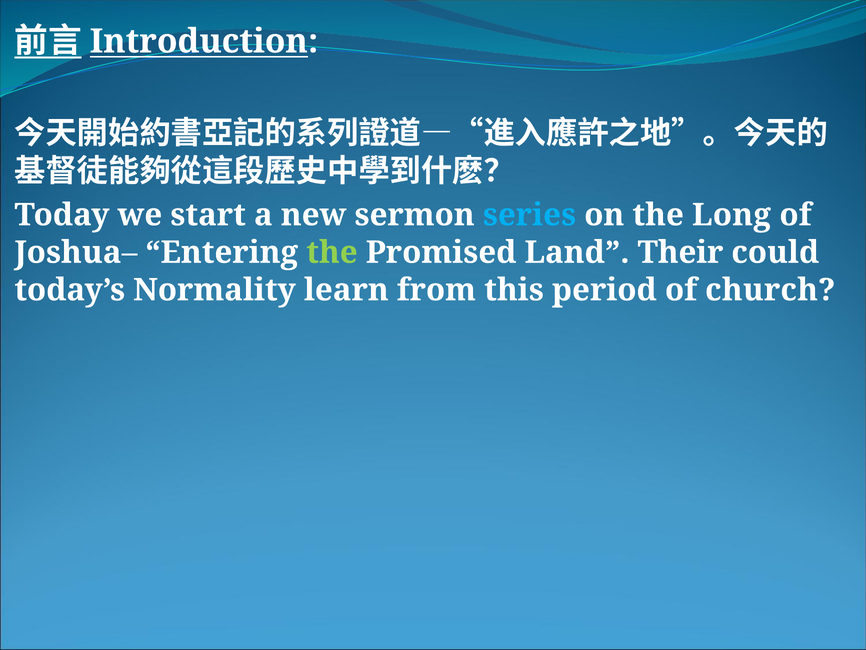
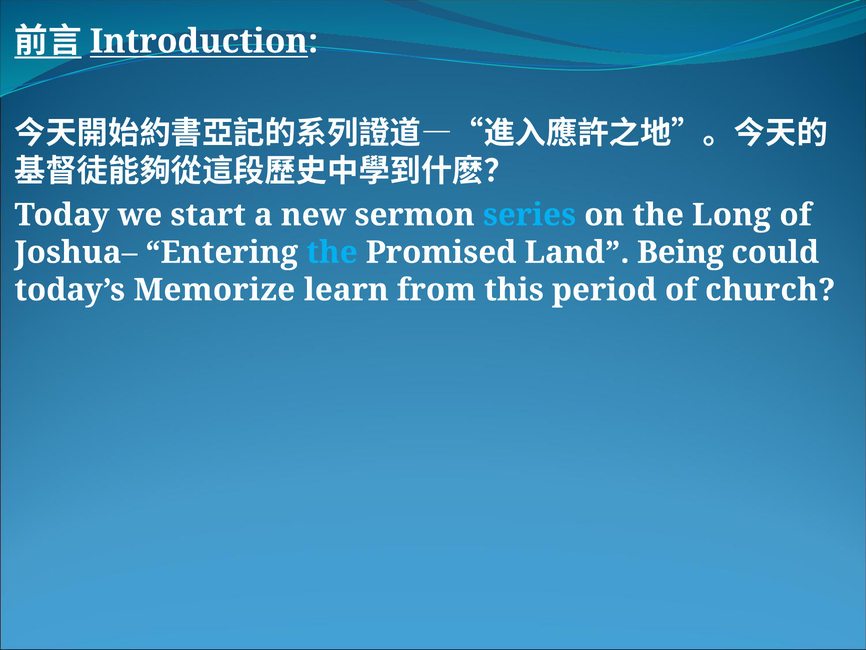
the at (332, 252) colour: light green -> light blue
Their: Their -> Being
Normality: Normality -> Memorize
